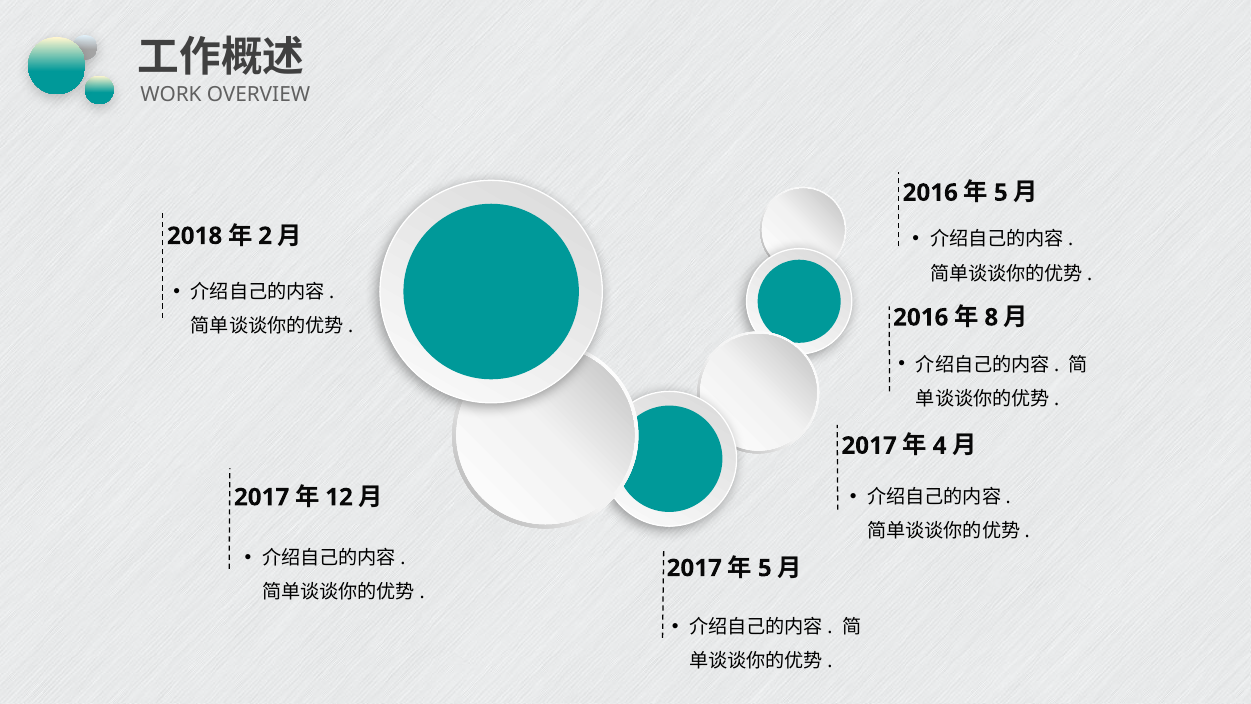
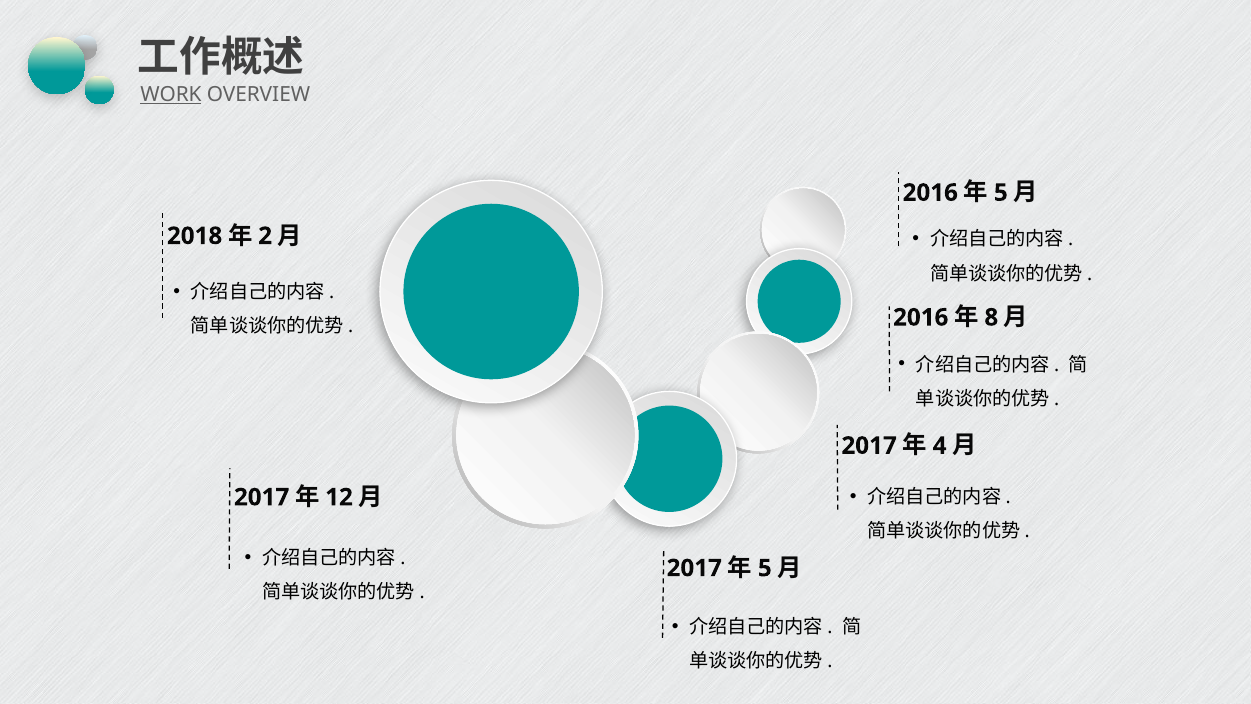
WORK underline: none -> present
